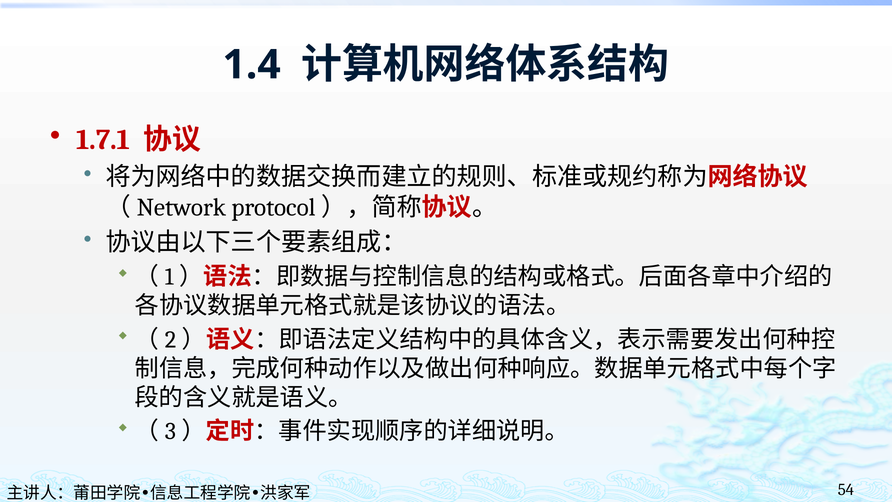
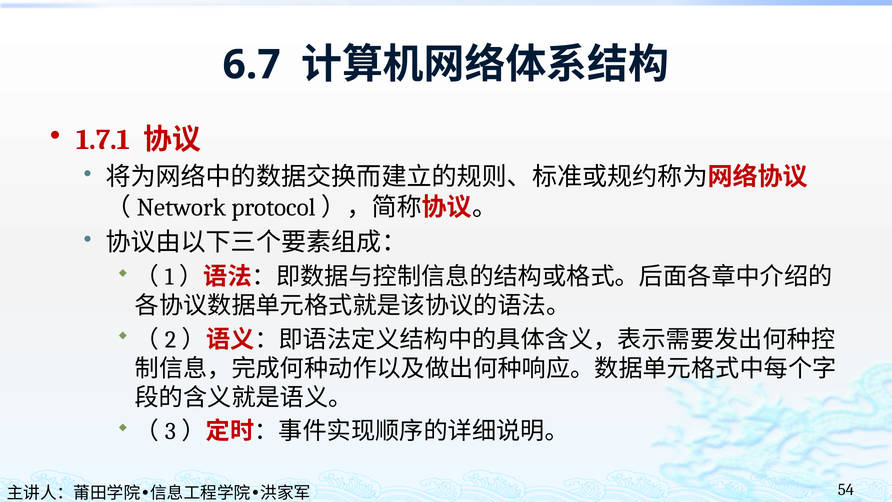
1.4: 1.4 -> 6.7
